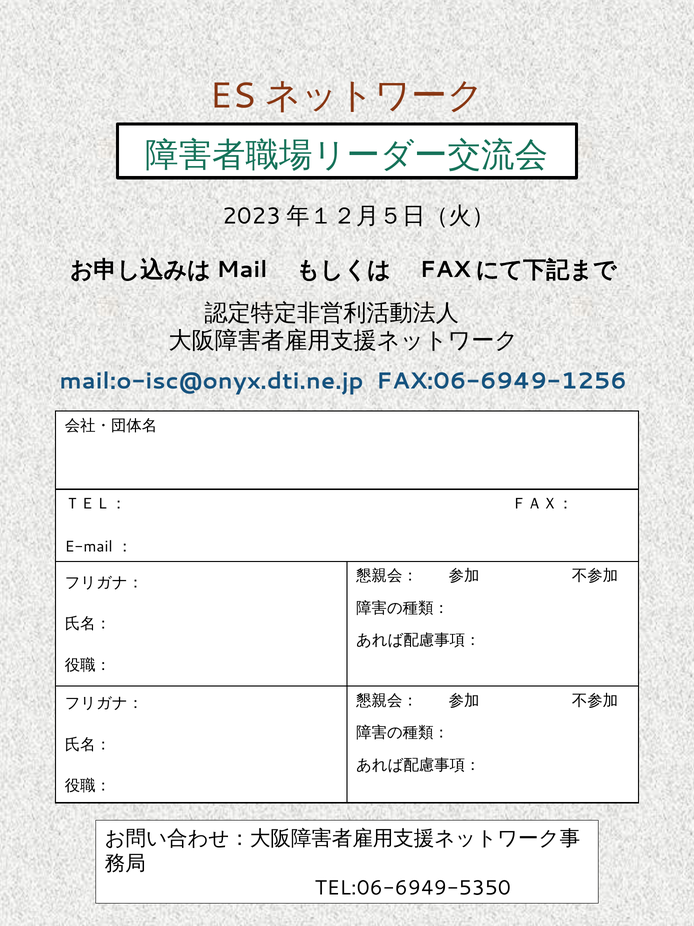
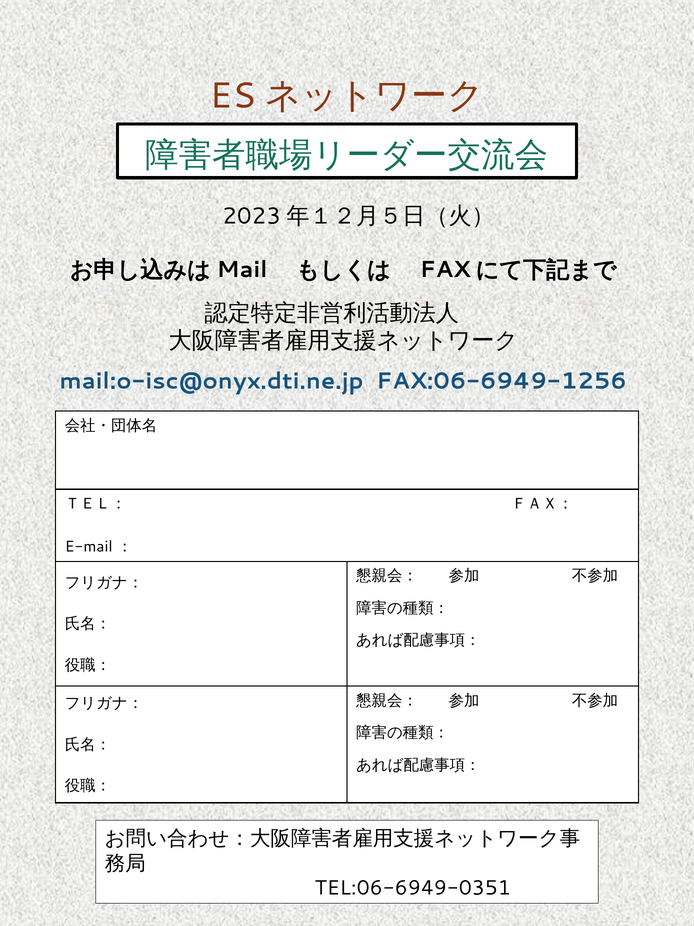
TEL:06-6949-5350: TEL:06-6949-5350 -> TEL:06-6949-0351
